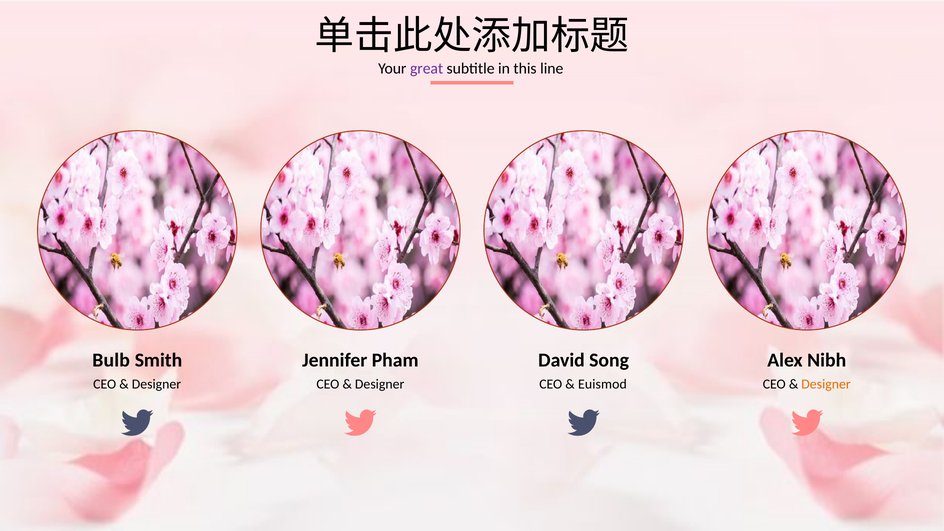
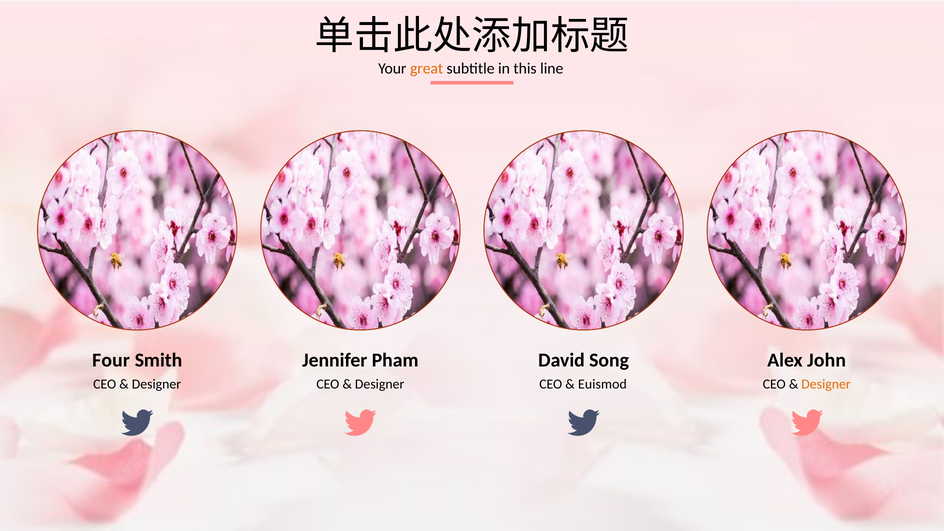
great colour: purple -> orange
Bulb: Bulb -> Four
Nibh: Nibh -> John
